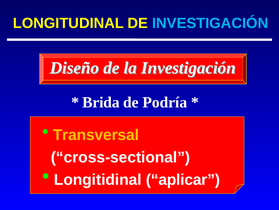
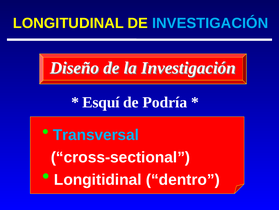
Brida: Brida -> Esquí
Transversal colour: yellow -> light blue
aplicar: aplicar -> dentro
